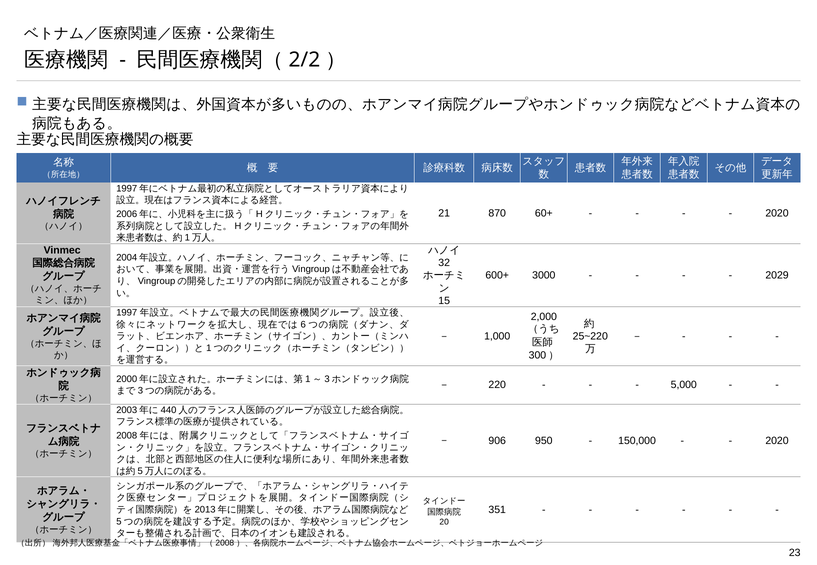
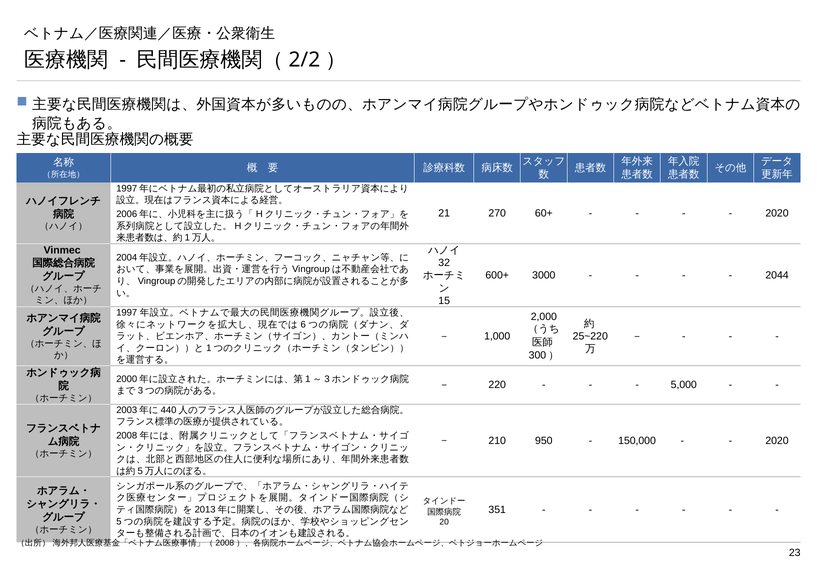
870: 870 -> 270
2029: 2029 -> 2044
906: 906 -> 210
